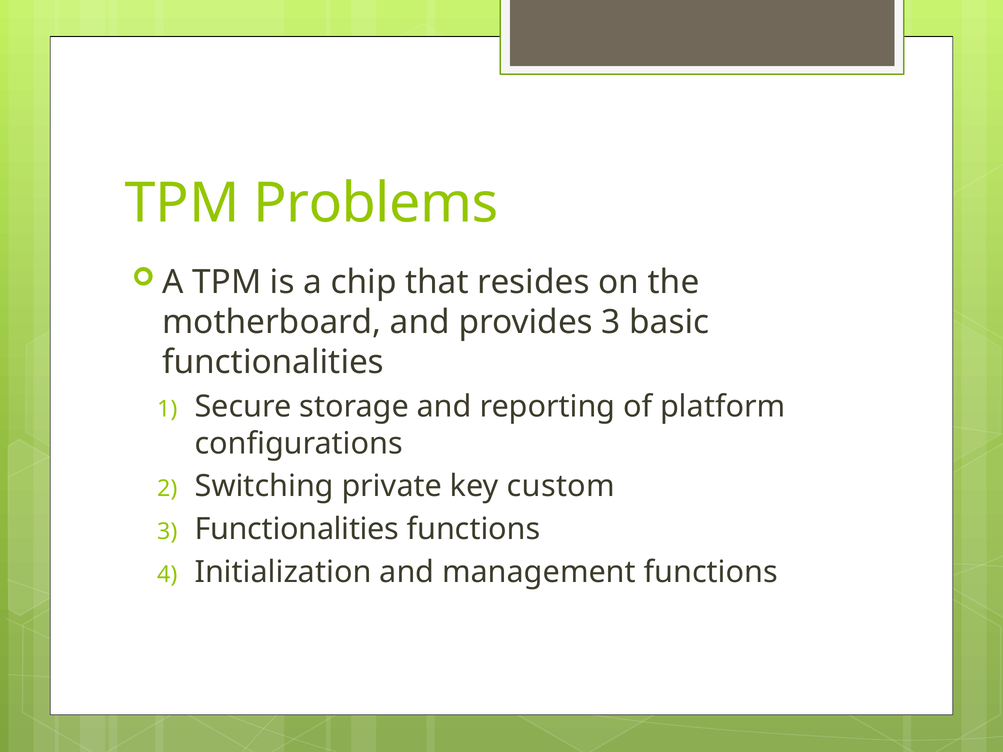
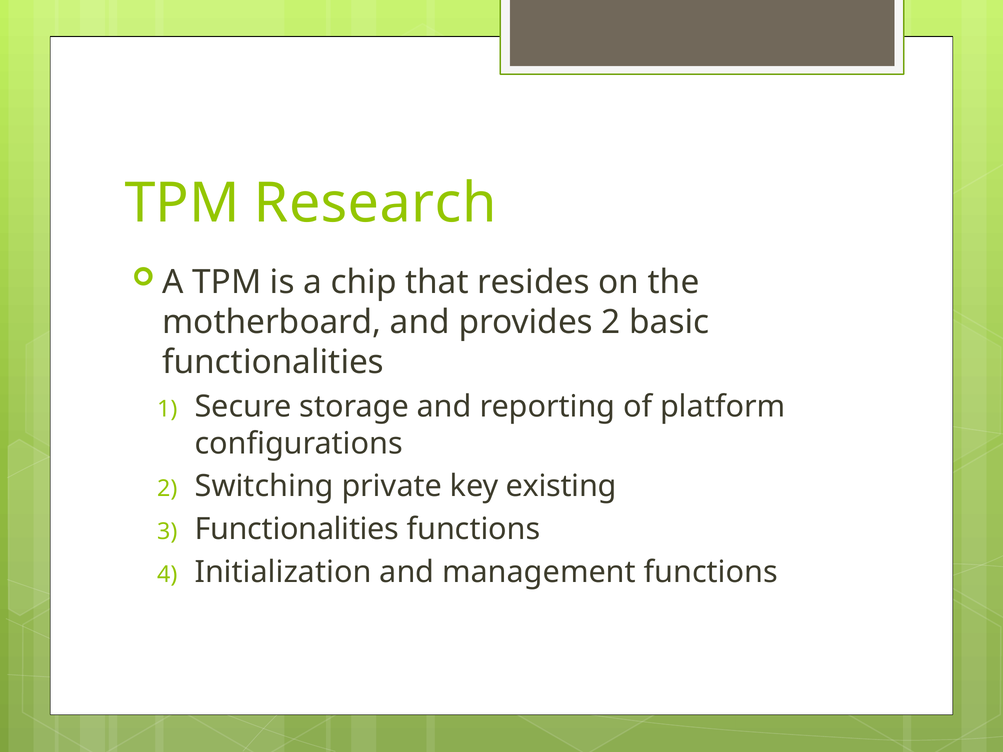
Problems: Problems -> Research
provides 3: 3 -> 2
custom: custom -> existing
